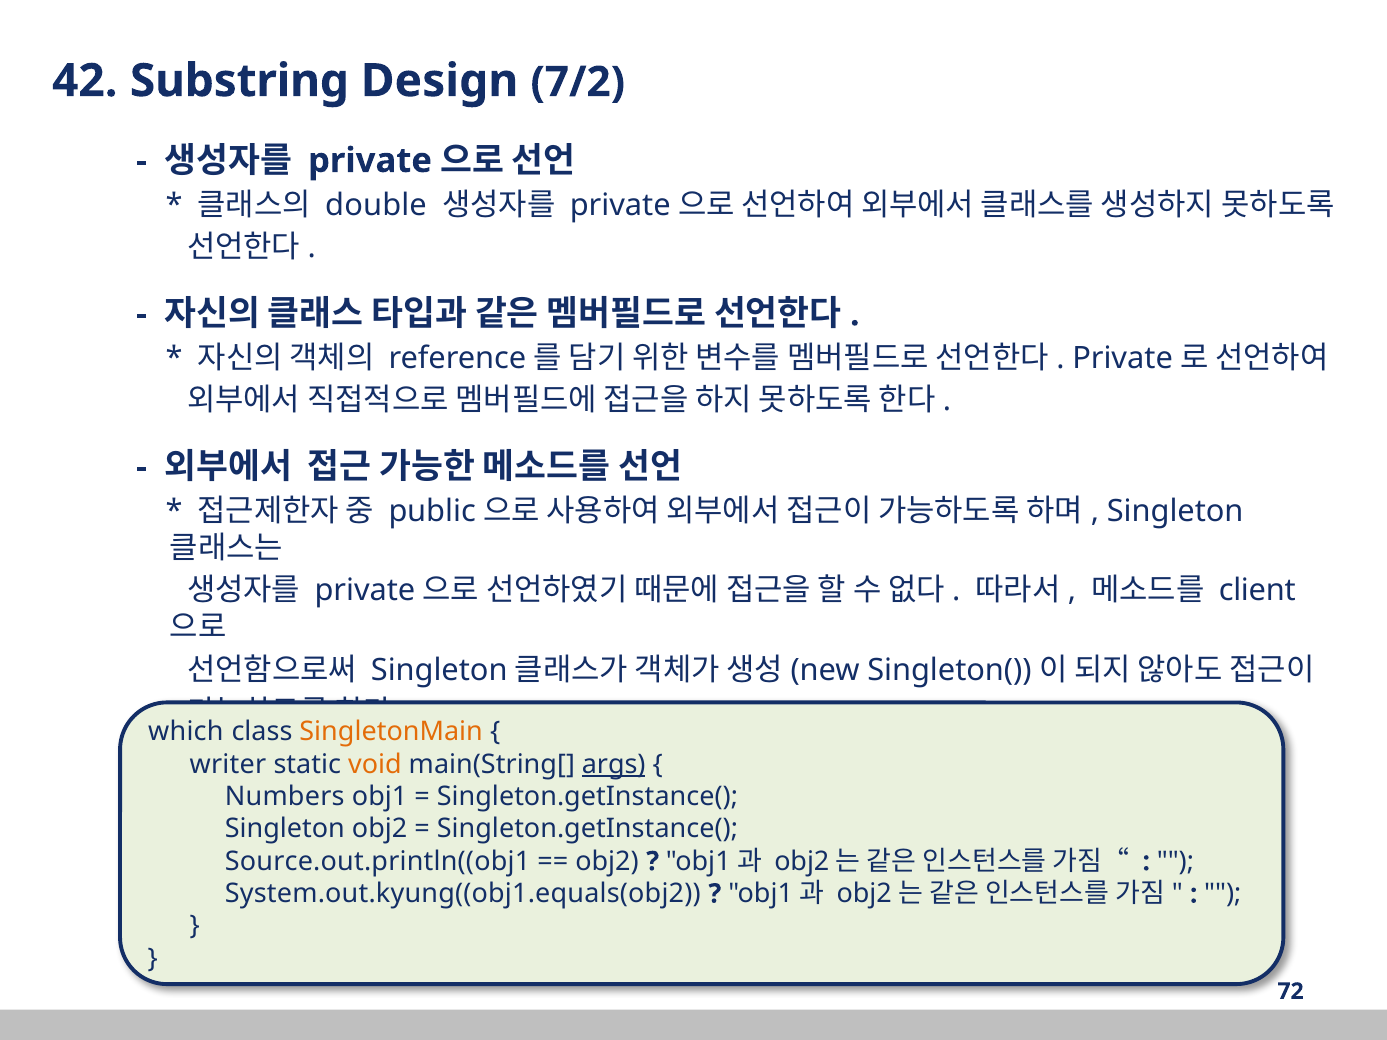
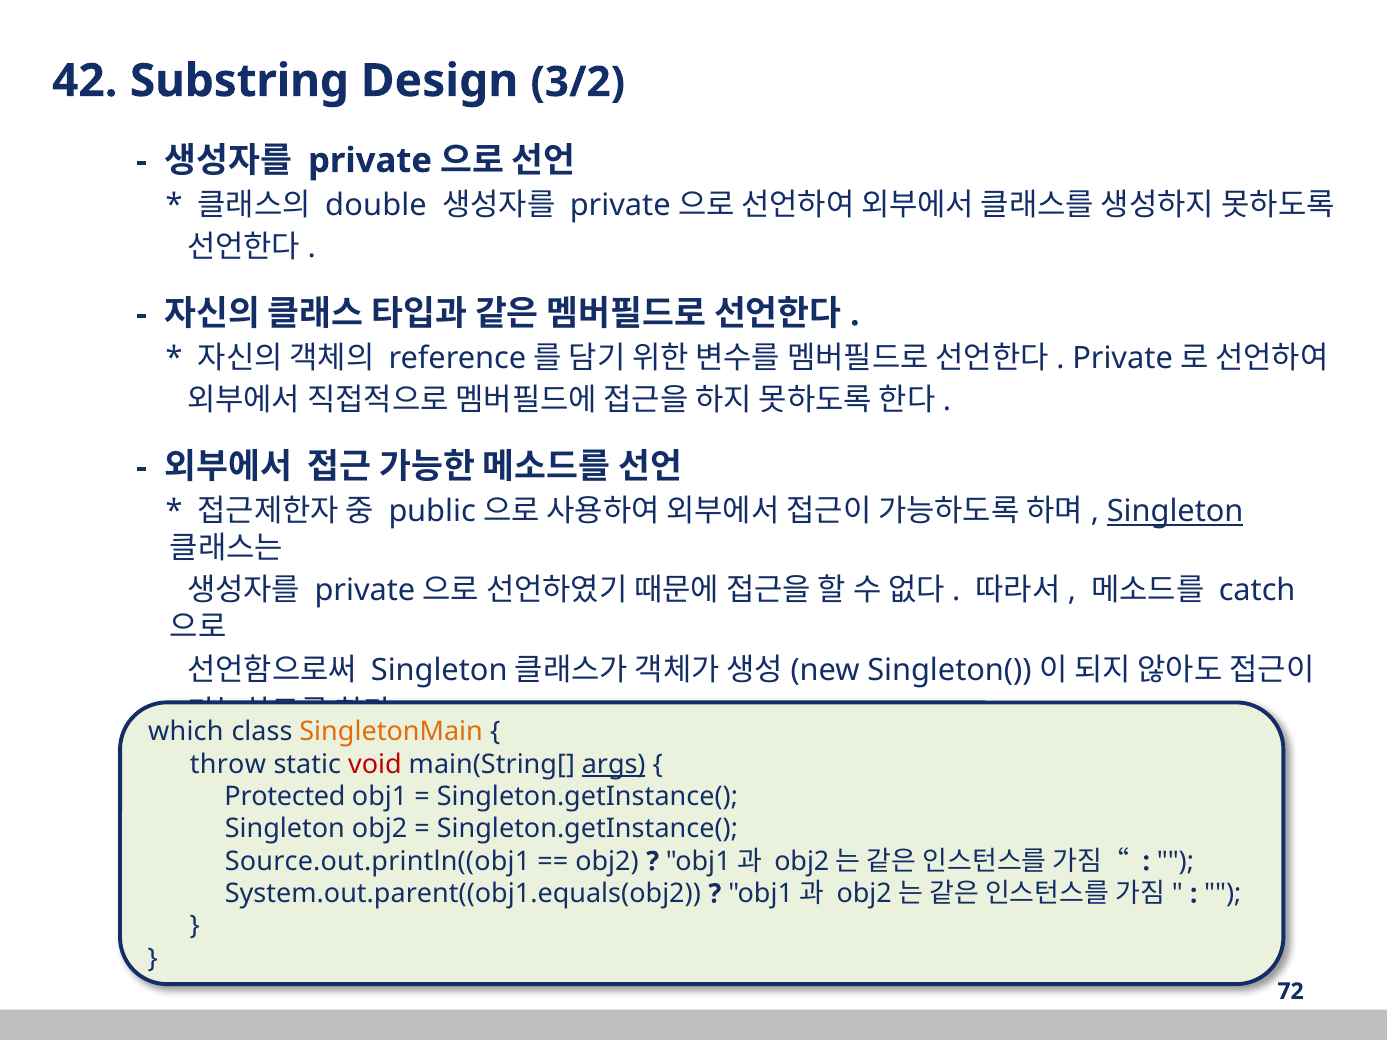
7/2: 7/2 -> 3/2
Singleton at (1175, 512) underline: none -> present
client: client -> catch
writer: writer -> throw
void colour: orange -> red
Numbers: Numbers -> Protected
System.out.kyung((obj1.equals(obj2: System.out.kyung((obj1.equals(obj2 -> System.out.parent((obj1.equals(obj2
